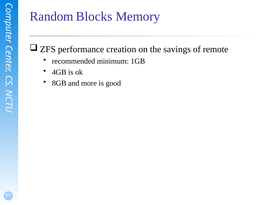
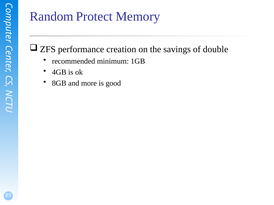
Blocks: Blocks -> Protect
remote: remote -> double
